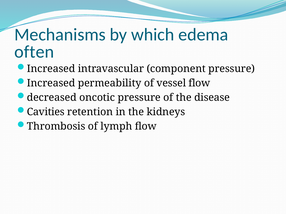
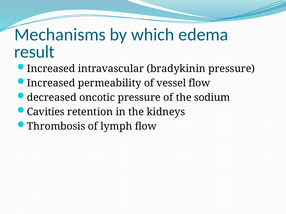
often: often -> result
component: component -> bradykinin
disease: disease -> sodium
